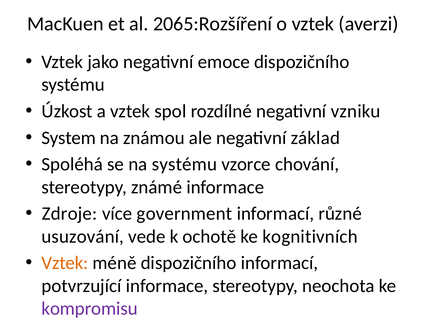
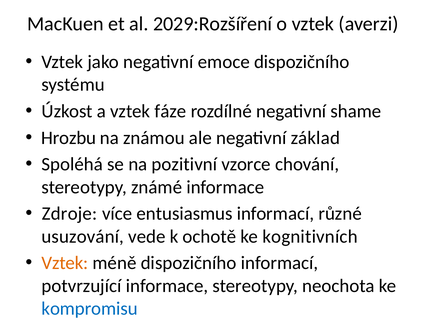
2065:Rozšíření: 2065:Rozšíření -> 2029:Rozšíření
spol: spol -> fáze
vzniku: vzniku -> shame
System: System -> Hrozbu
na systému: systému -> pozitivní
government: government -> entusiasmus
kompromisu colour: purple -> blue
